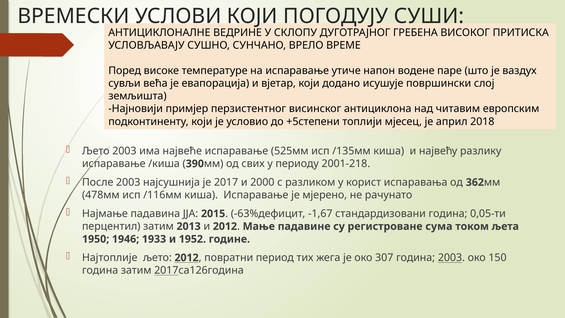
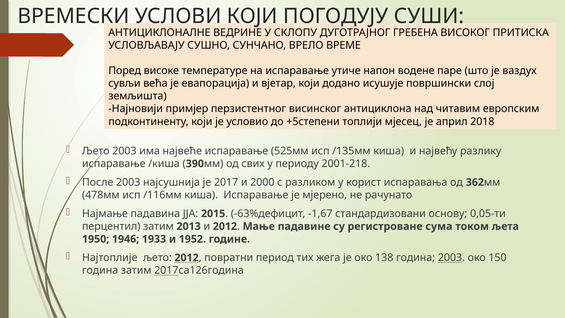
стандардизовани година: година -> основу
307: 307 -> 138
